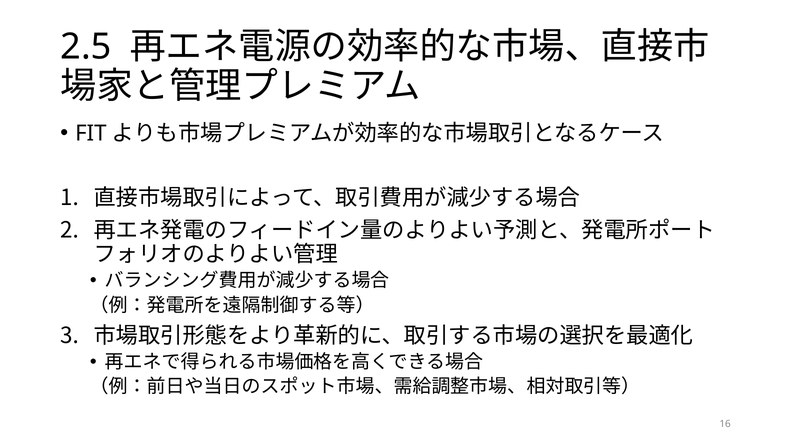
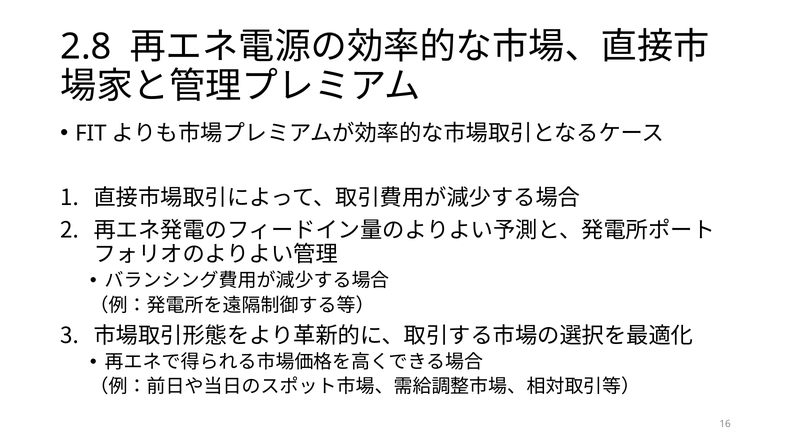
2.5: 2.5 -> 2.8
